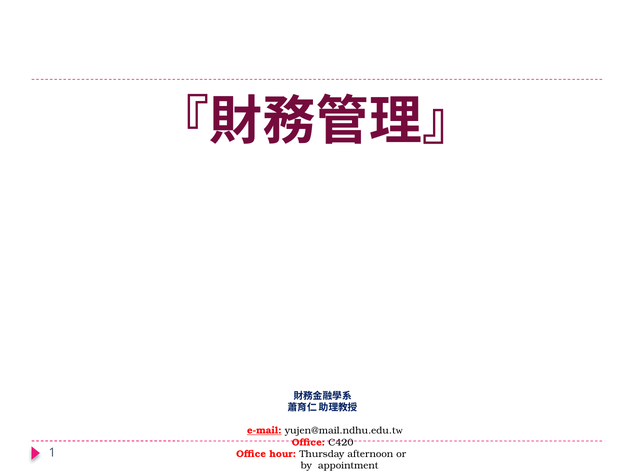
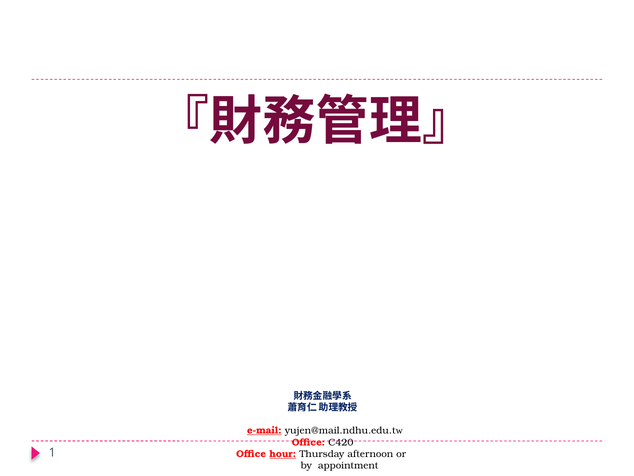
hour underline: none -> present
